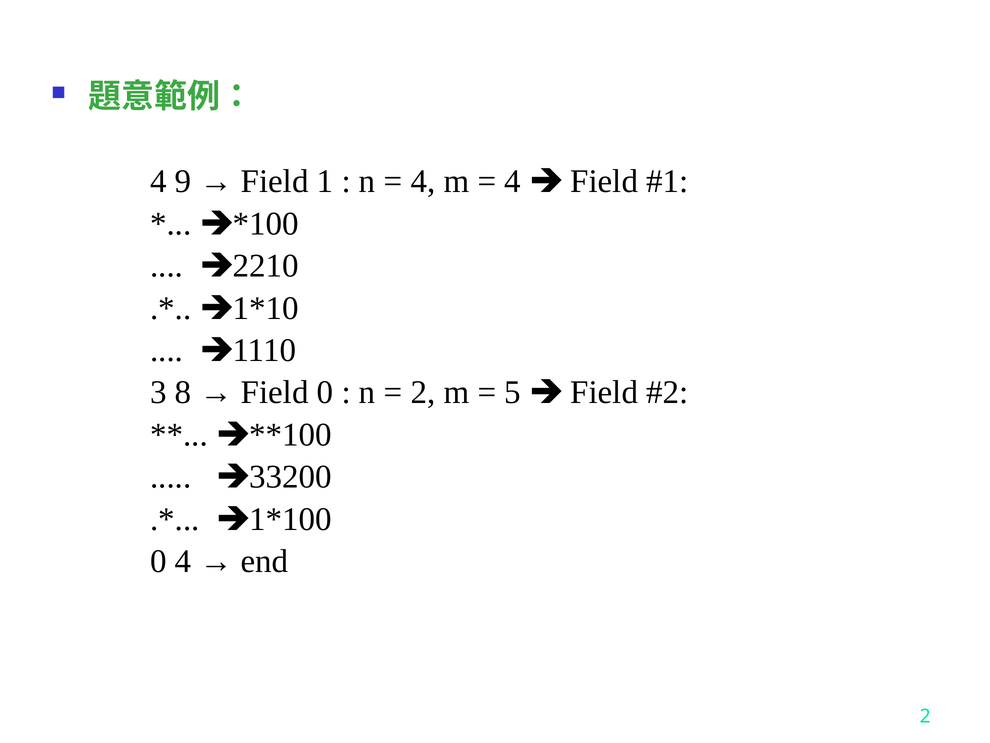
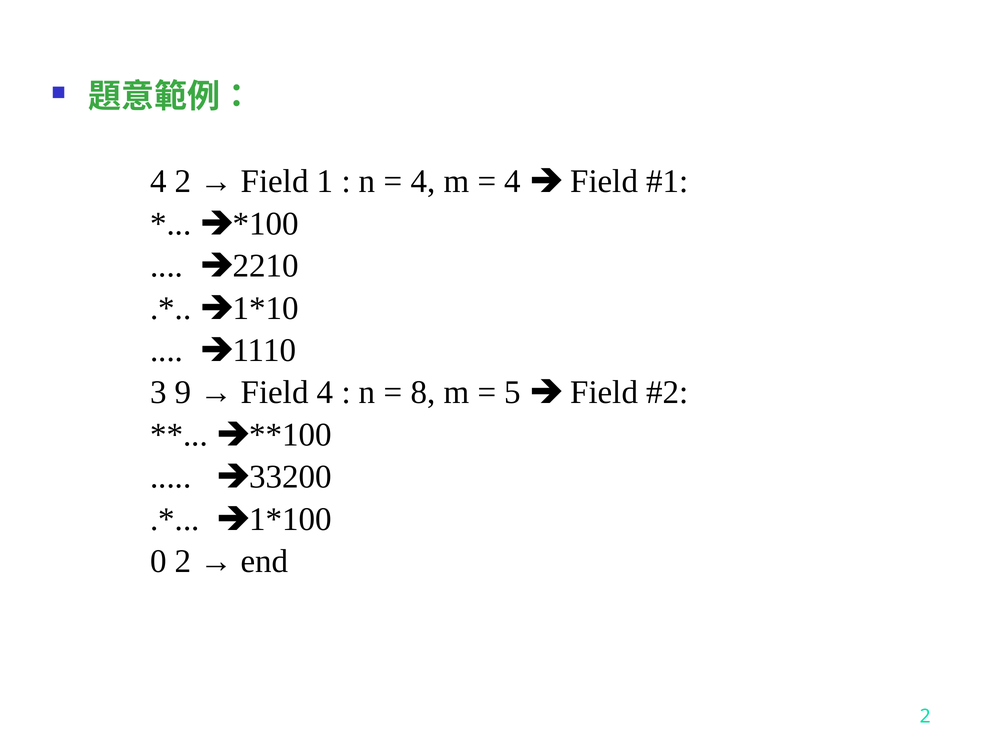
4 9: 9 -> 2
8: 8 -> 9
Field 0: 0 -> 4
2 at (423, 392): 2 -> 8
0 4: 4 -> 2
